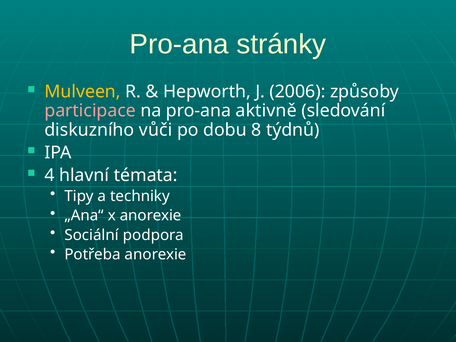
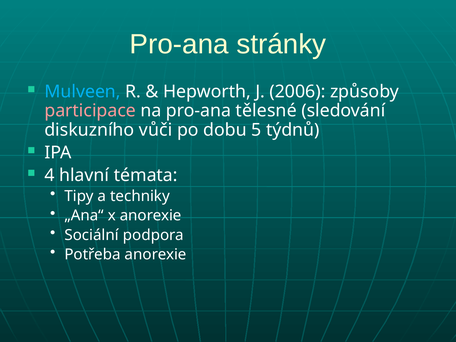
Mulveen colour: yellow -> light blue
aktivně: aktivně -> tělesné
8: 8 -> 5
